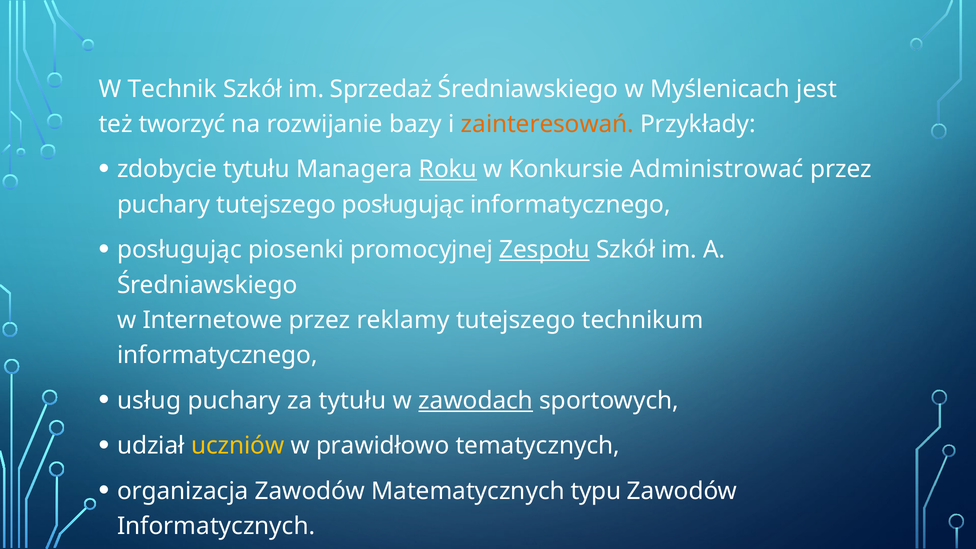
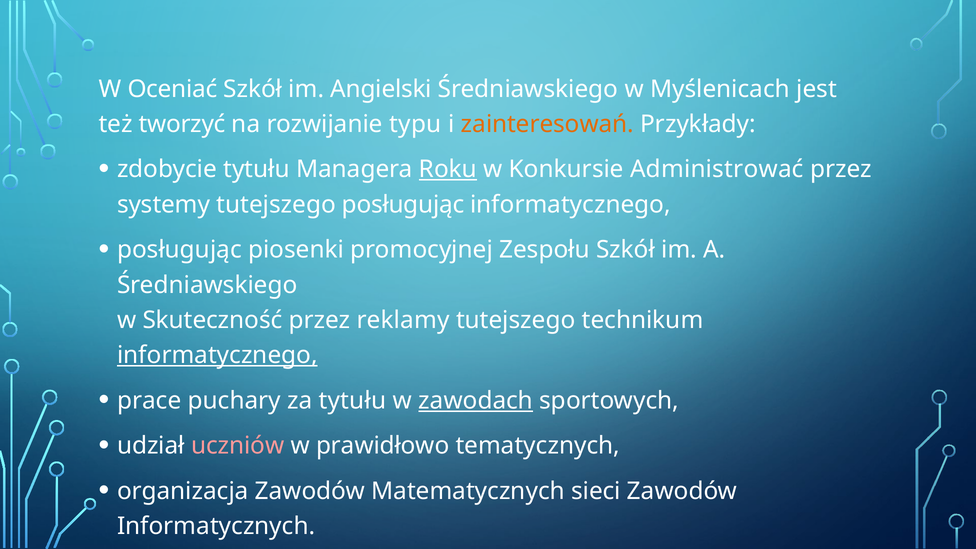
Technik: Technik -> Oceniać
Sprzedaż: Sprzedaż -> Angielski
bazy: bazy -> typu
puchary at (164, 205): puchary -> systemy
Zespołu underline: present -> none
Internetowe: Internetowe -> Skuteczność
informatycznego at (217, 355) underline: none -> present
usług: usług -> prace
uczniów colour: yellow -> pink
typu: typu -> sieci
